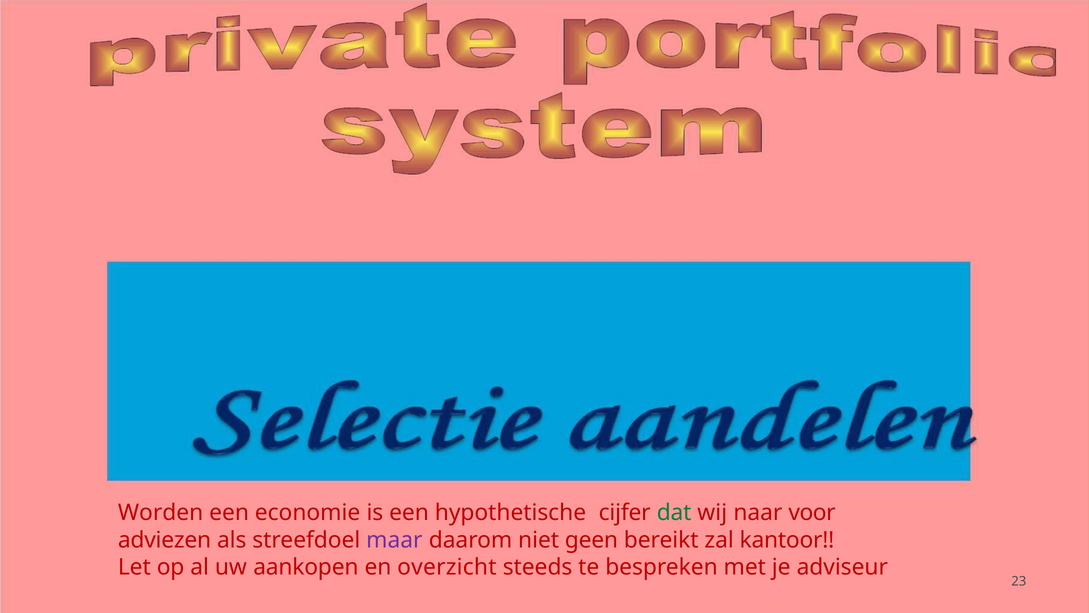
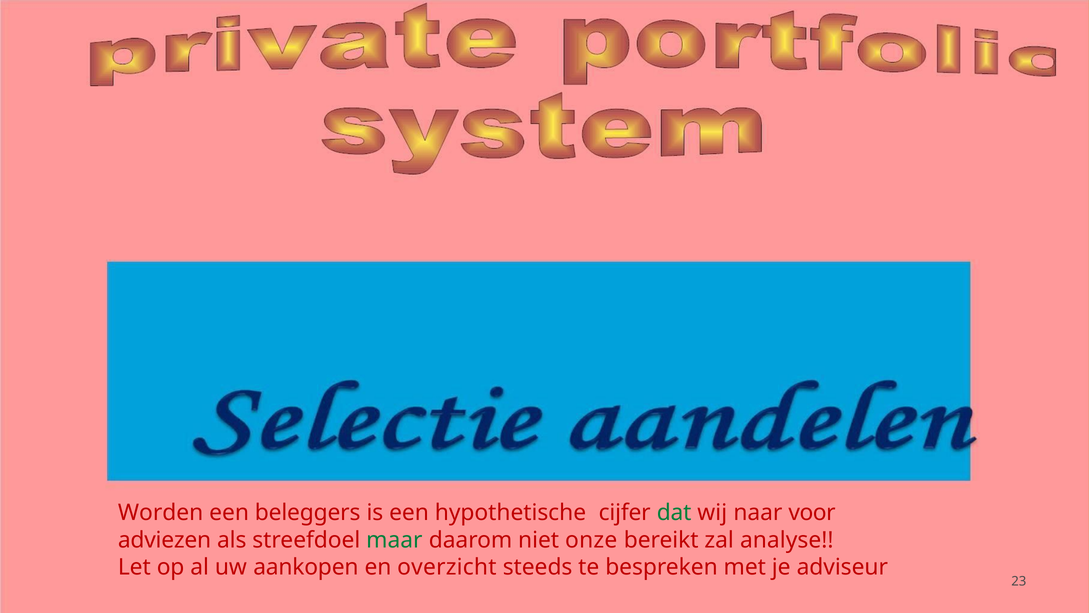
economie: economie -> beleggers
maar colour: purple -> green
geen: geen -> onze
kantoor: kantoor -> analyse
